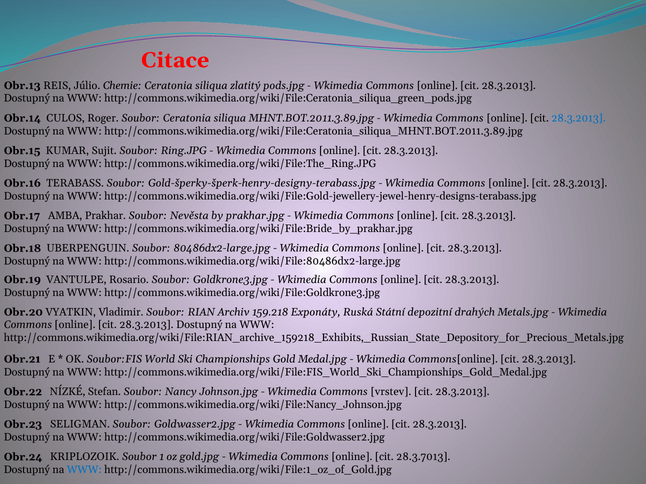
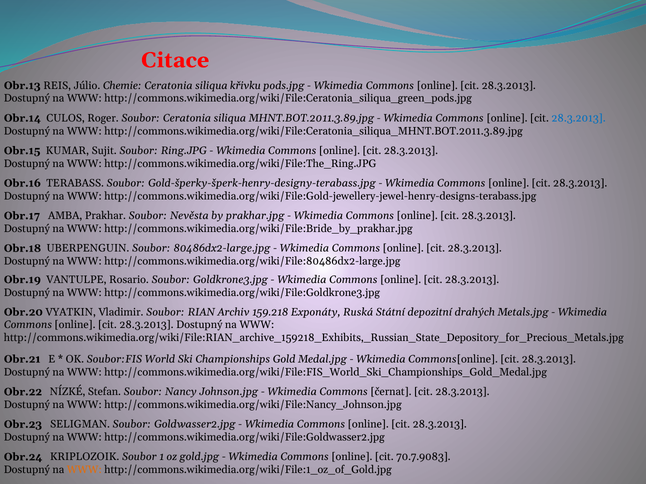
zlatitý: zlatitý -> křivku
vrstev: vrstev -> černat
28.3.7013: 28.3.7013 -> 70.7.9083
WWW at (84, 470) colour: blue -> orange
